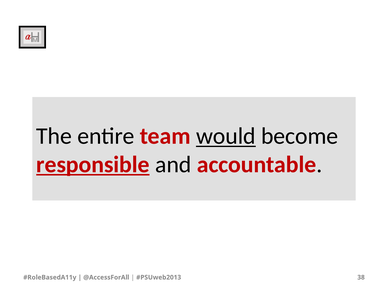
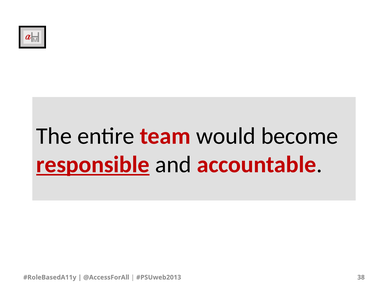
would underline: present -> none
